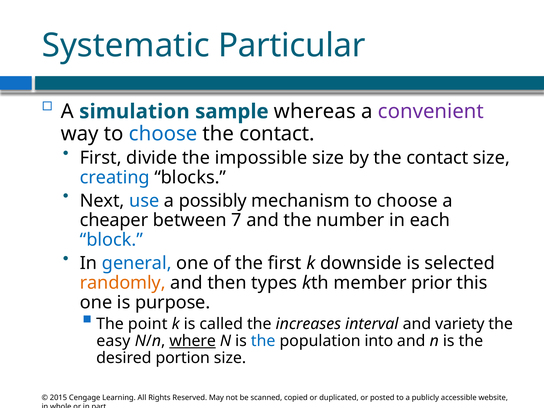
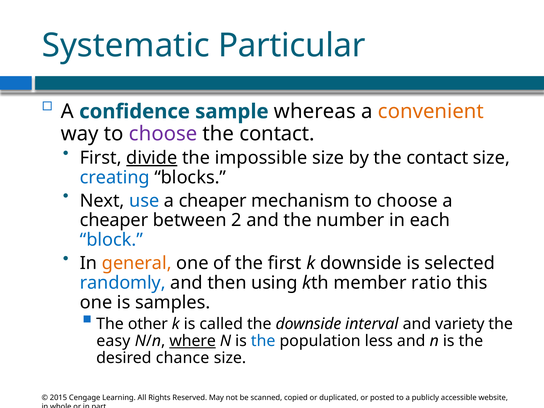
simulation: simulation -> confidence
convenient colour: purple -> orange
choose at (163, 134) colour: blue -> purple
divide underline: none -> present
possibly at (213, 201): possibly -> cheaper
7: 7 -> 2
general colour: blue -> orange
randomly colour: orange -> blue
types: types -> using
prior: prior -> ratio
purpose: purpose -> samples
point: point -> other
the increases: increases -> downside
into: into -> less
portion: portion -> chance
